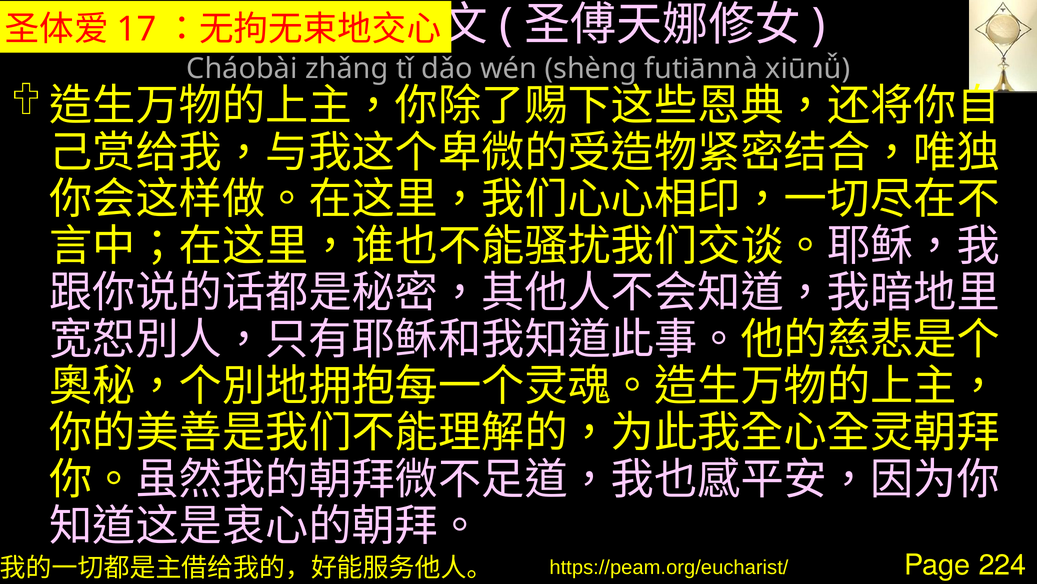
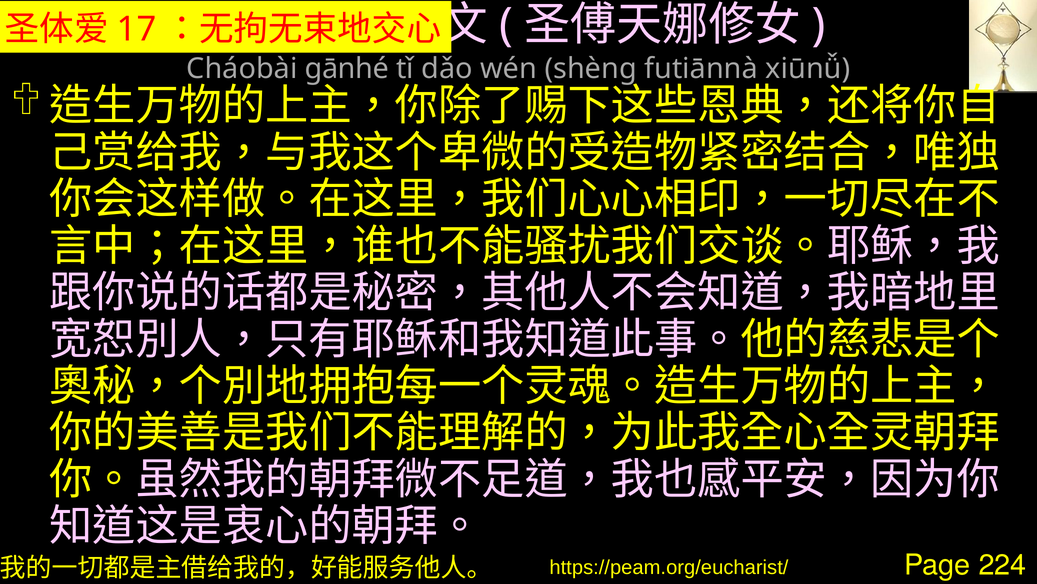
zhǎng: zhǎng -> gānhé
